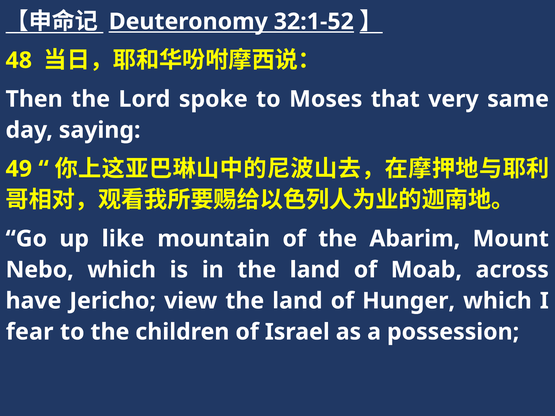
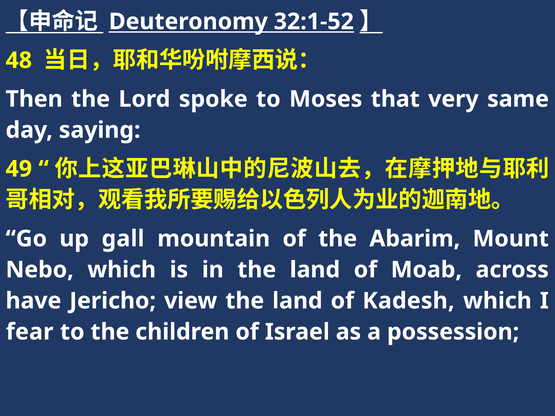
like: like -> gall
Hunger: Hunger -> Kadesh
